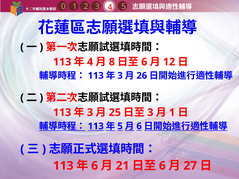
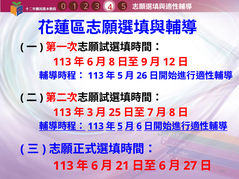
4 at (90, 62): 4 -> 6
6 at (144, 62): 6 -> 9
3 at (120, 76): 3 -> 5
3 at (150, 113): 3 -> 7
1 at (172, 113): 1 -> 8
